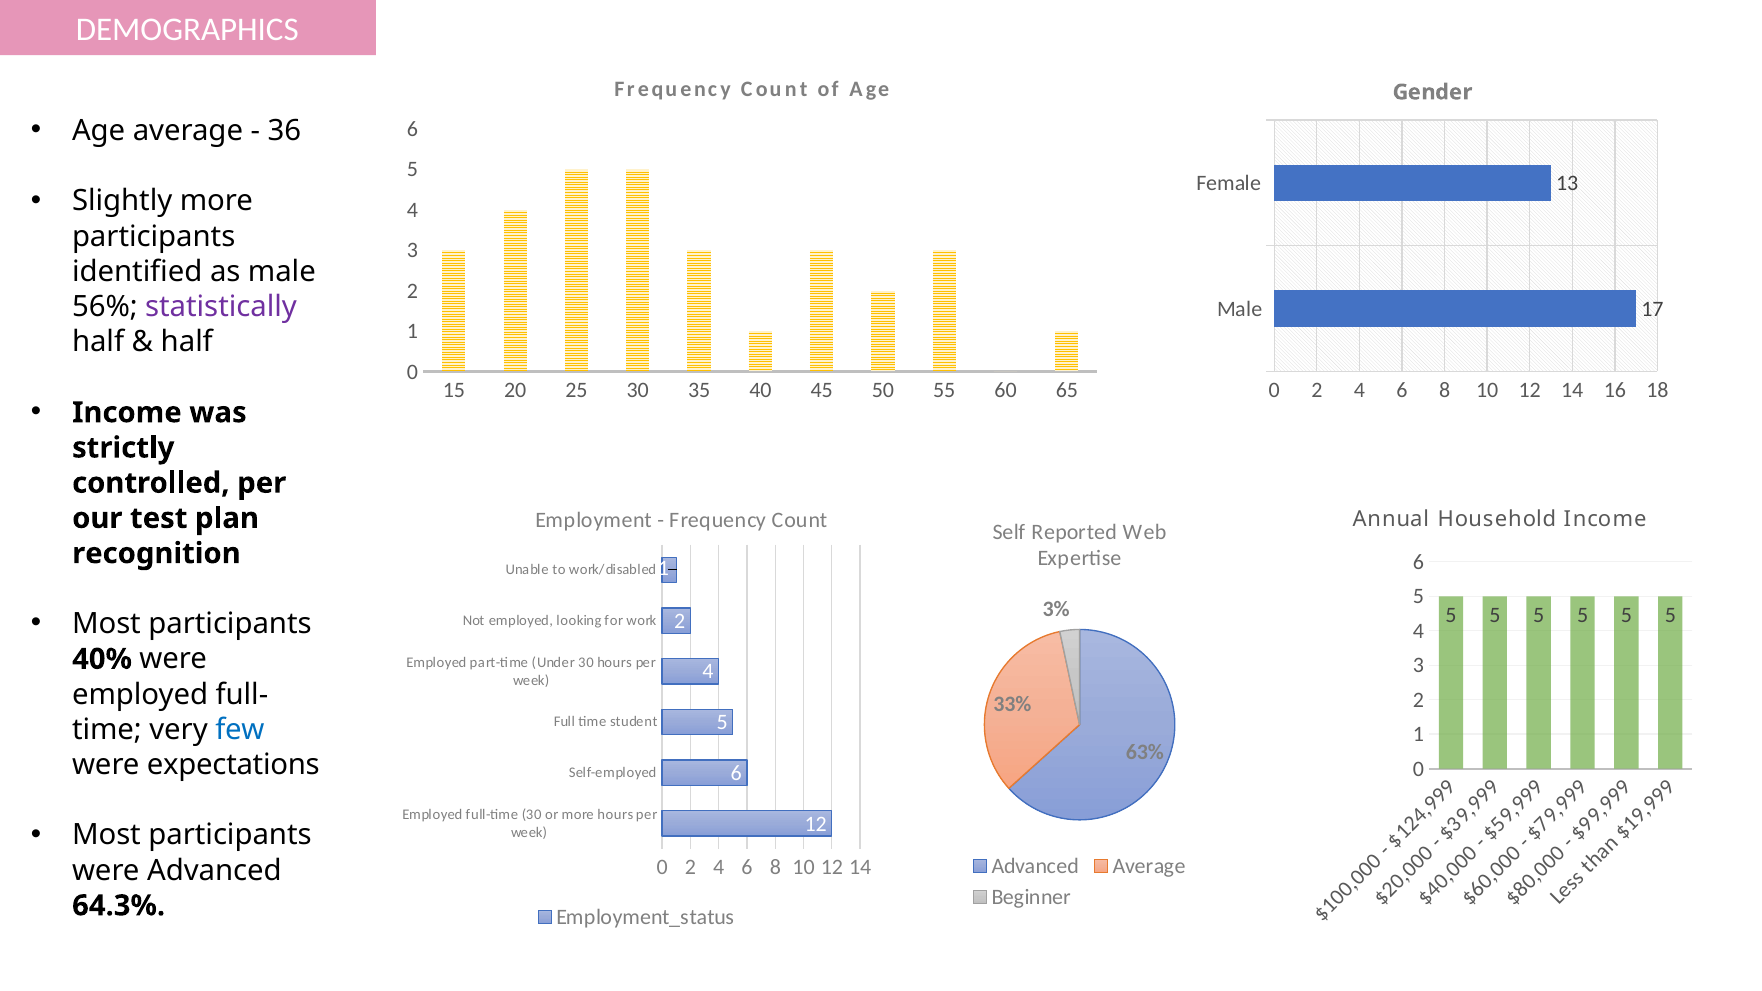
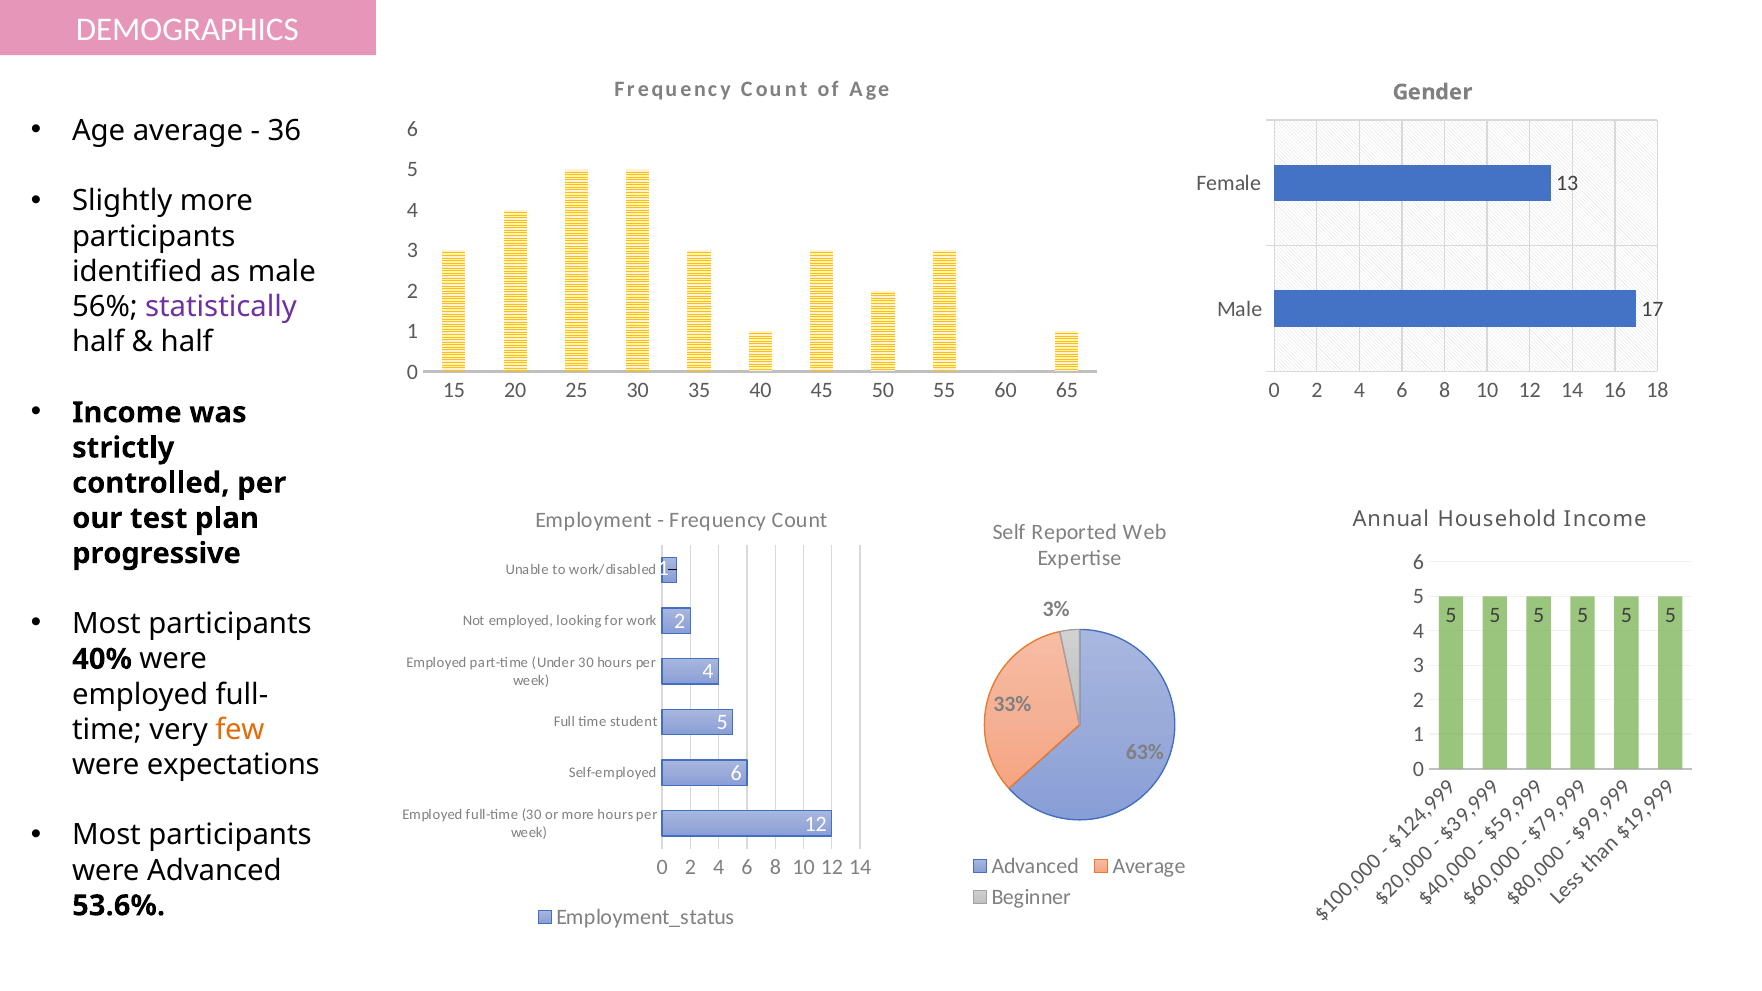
recognition: recognition -> progressive
few colour: blue -> orange
64.3%: 64.3% -> 53.6%
